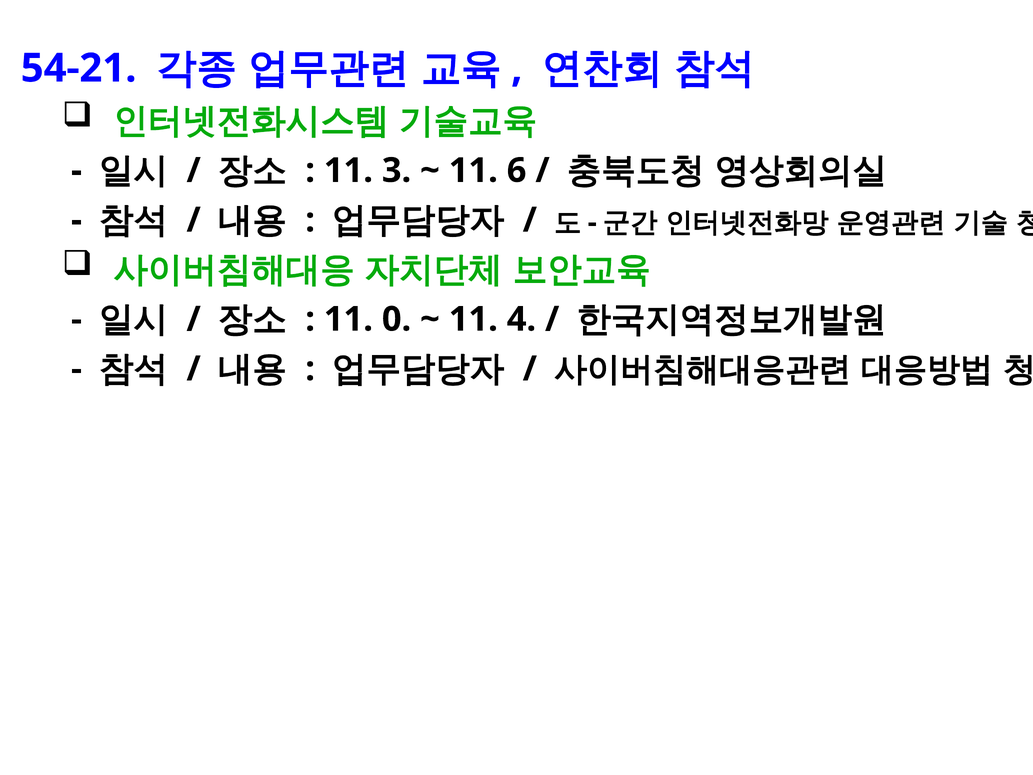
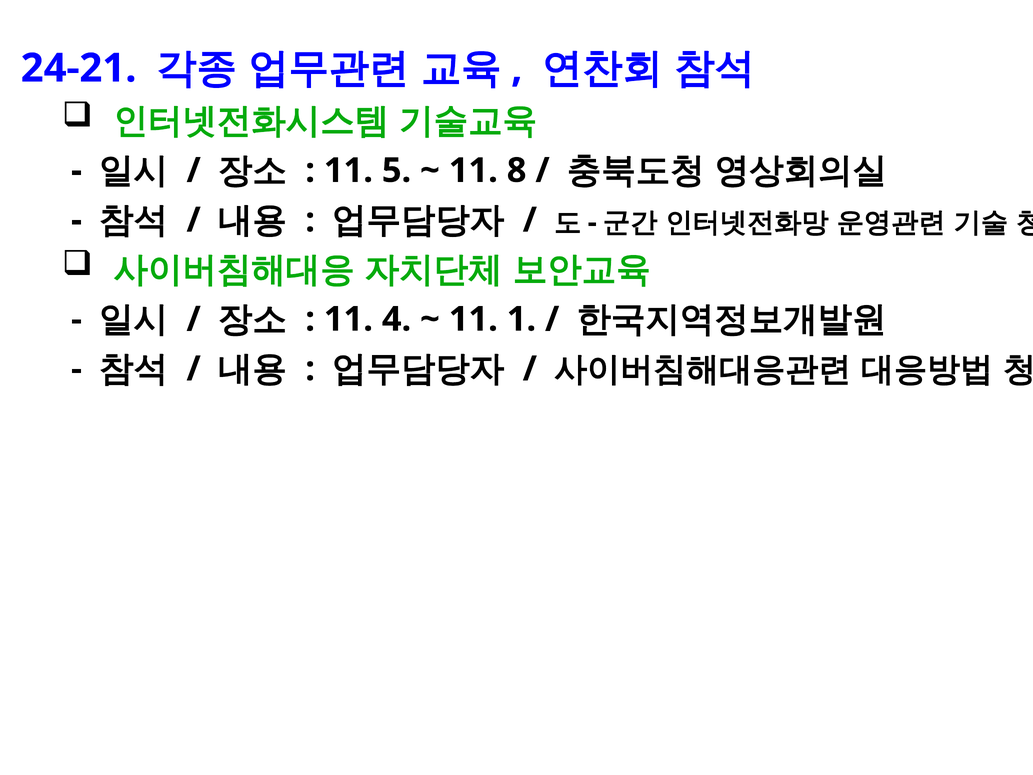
54-21: 54-21 -> 24-21
3: 3 -> 5
6: 6 -> 8
0: 0 -> 4
4: 4 -> 1
